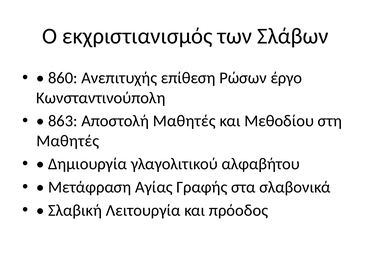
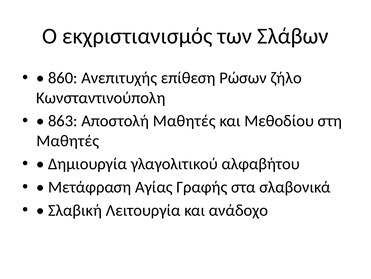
έργο: έργο -> ζήλο
πρόοδος: πρόοδος -> ανάδοχο
